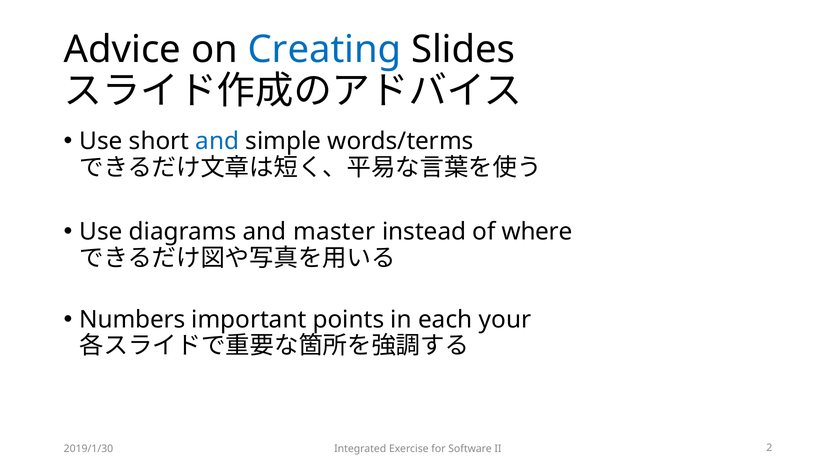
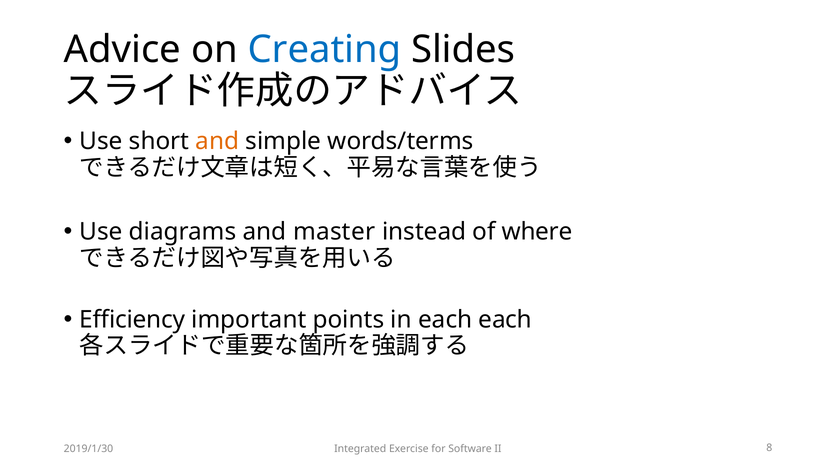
and at (217, 141) colour: blue -> orange
Numbers: Numbers -> Efficiency
each your: your -> each
2: 2 -> 8
